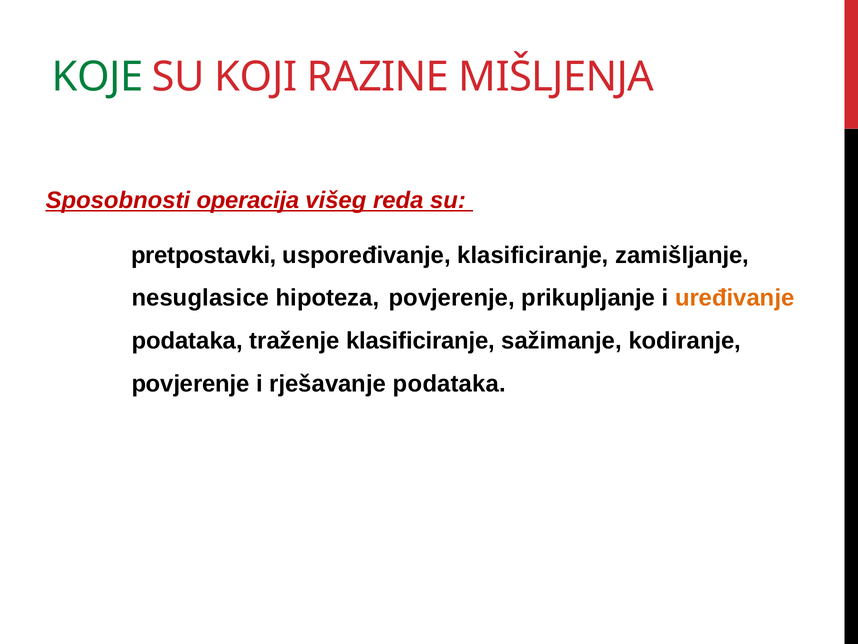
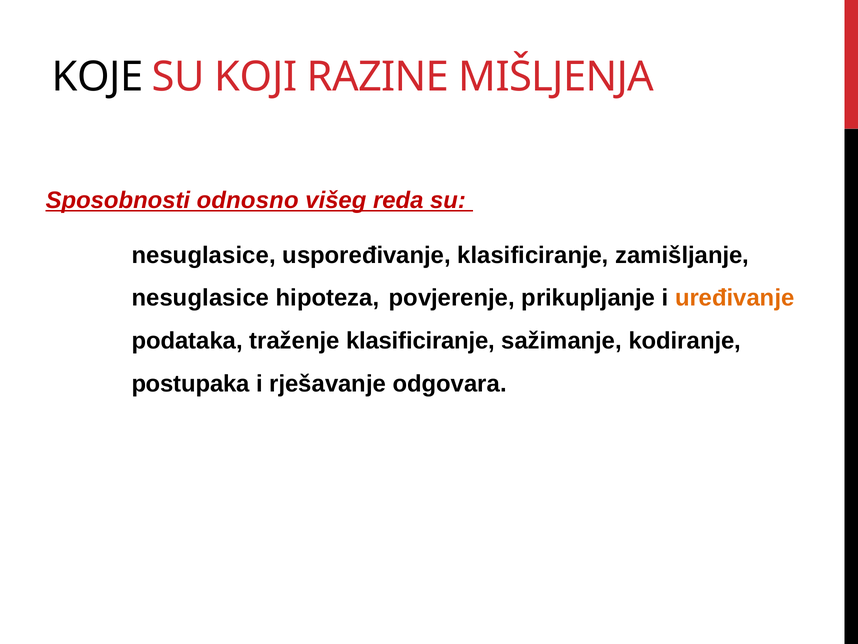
KOJE colour: green -> black
operacija: operacija -> odnosno
pretpostavki at (204, 255): pretpostavki -> nesuglasice
povjerenje at (191, 384): povjerenje -> postupaka
rješavanje podataka: podataka -> odgovara
